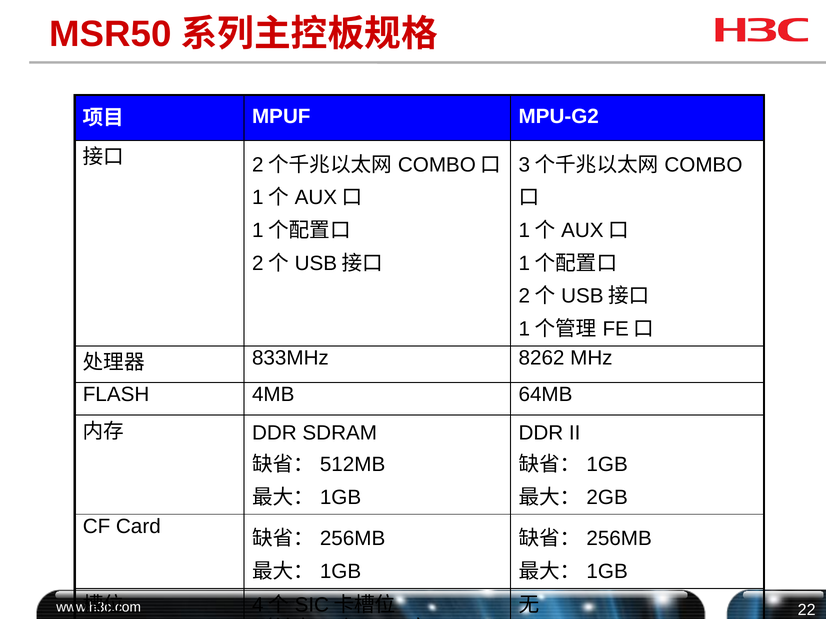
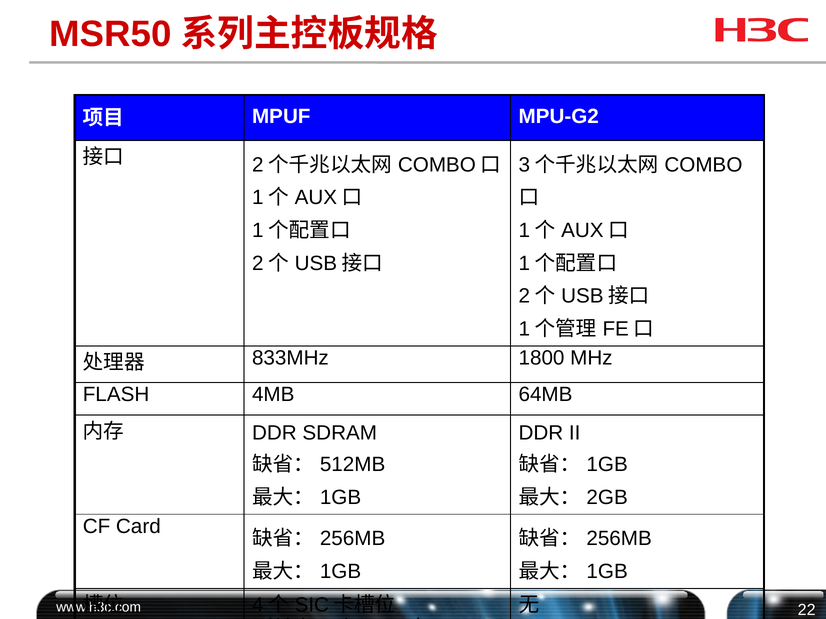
8262: 8262 -> 1800
